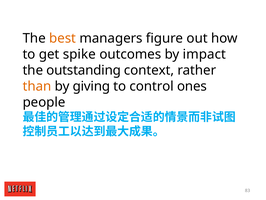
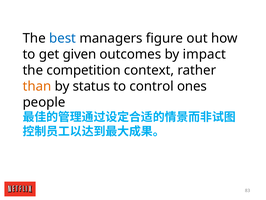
best colour: orange -> blue
spike: spike -> given
outstanding: outstanding -> competition
giving: giving -> status
